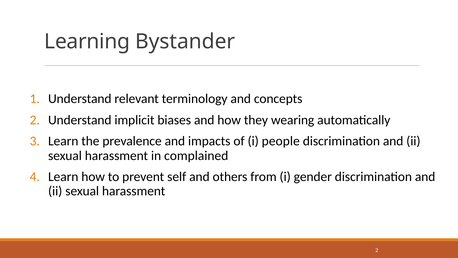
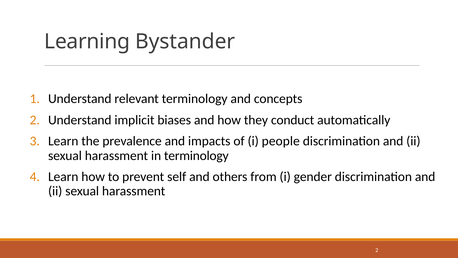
wearing: wearing -> conduct
in complained: complained -> terminology
